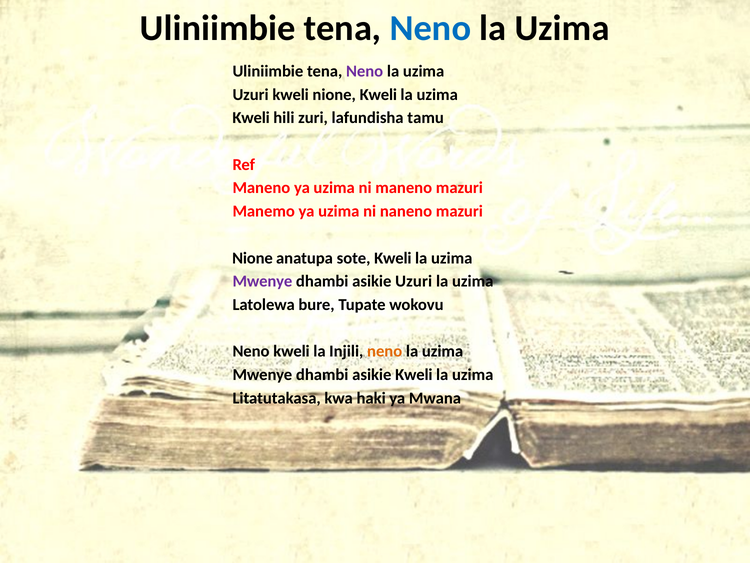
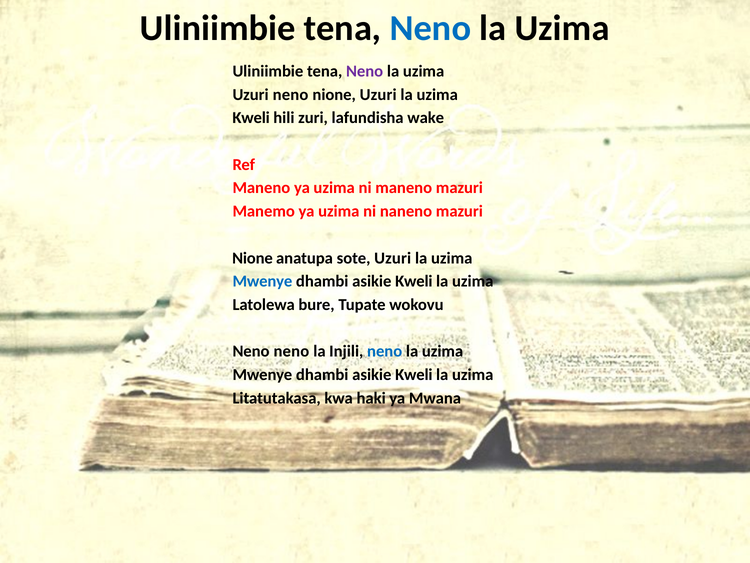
Uzuri kweli: kweli -> neno
nione Kweli: Kweli -> Uzuri
tamu: tamu -> wake
sote Kweli: Kweli -> Uzuri
Mwenye at (262, 281) colour: purple -> blue
Uzuri at (414, 281): Uzuri -> Kweli
Neno kweli: kweli -> neno
neno at (385, 351) colour: orange -> blue
